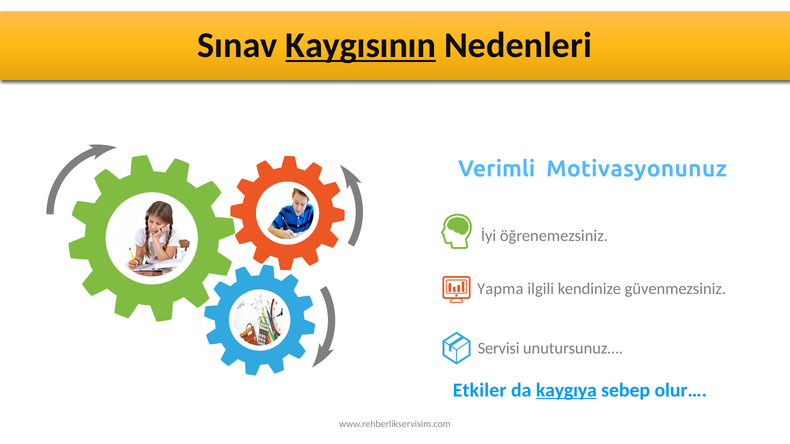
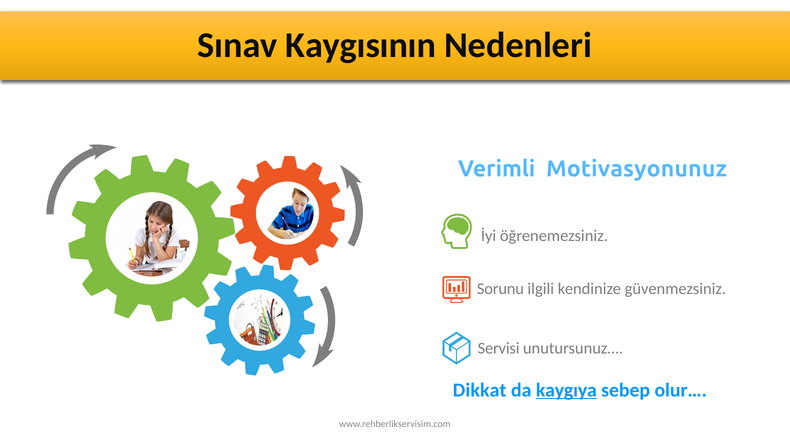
Kaygısının underline: present -> none
Yapma: Yapma -> Sorunu
Etkiler: Etkiler -> Dikkat
